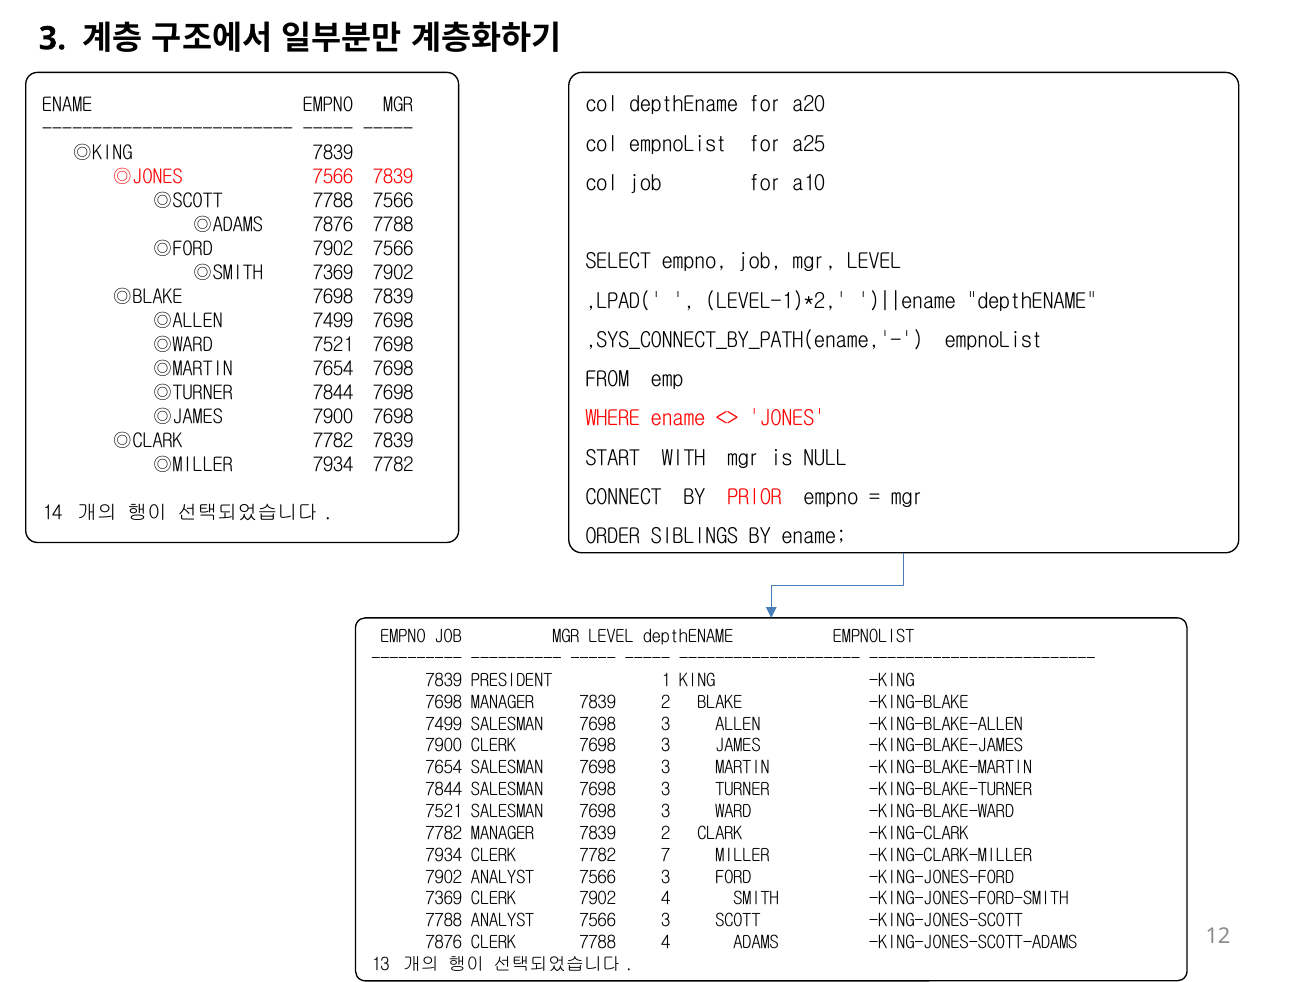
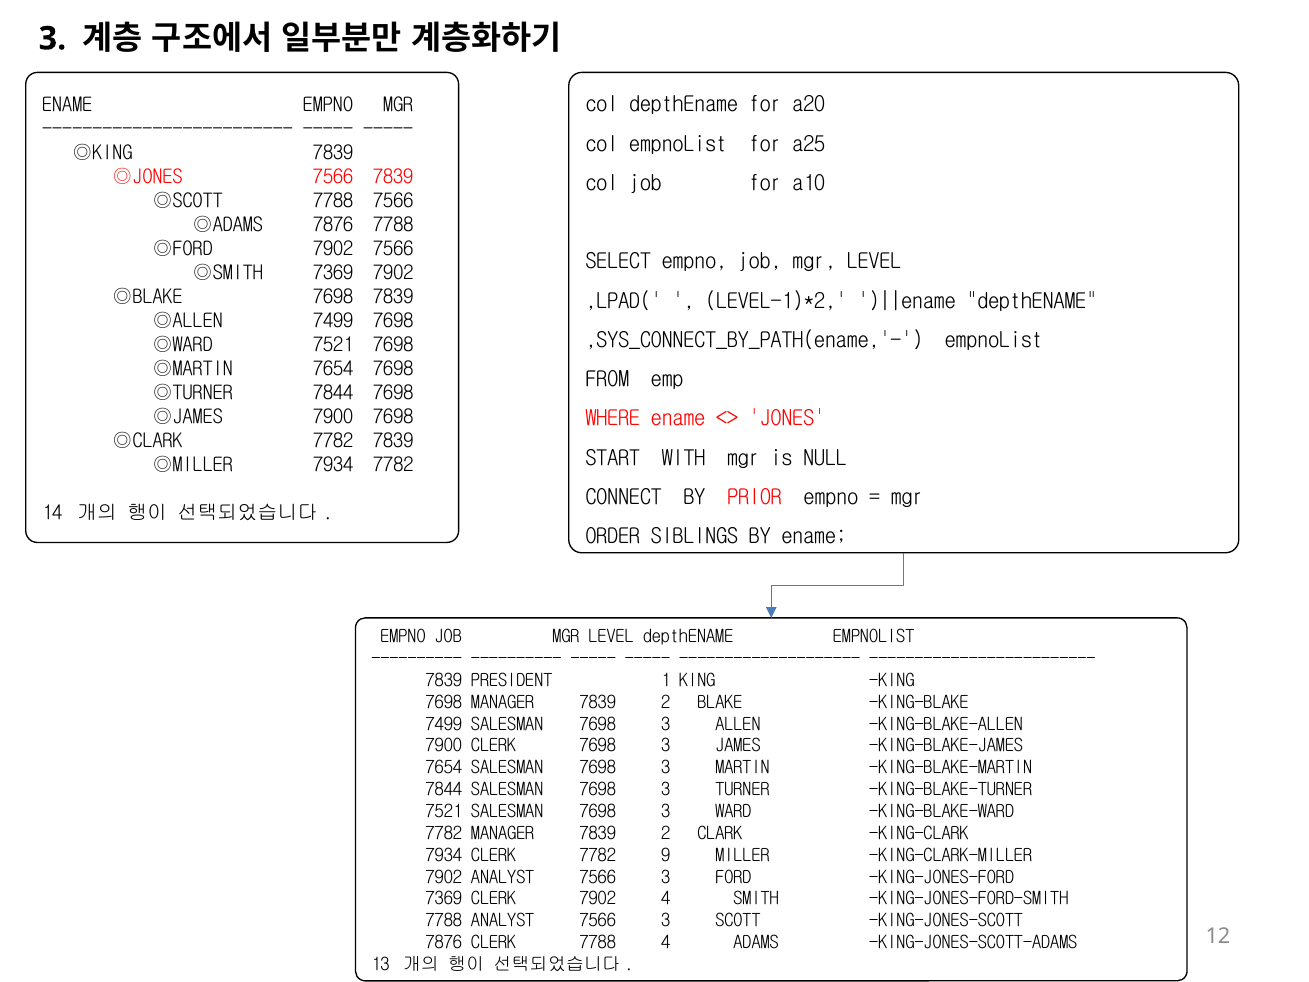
7: 7 -> 9
